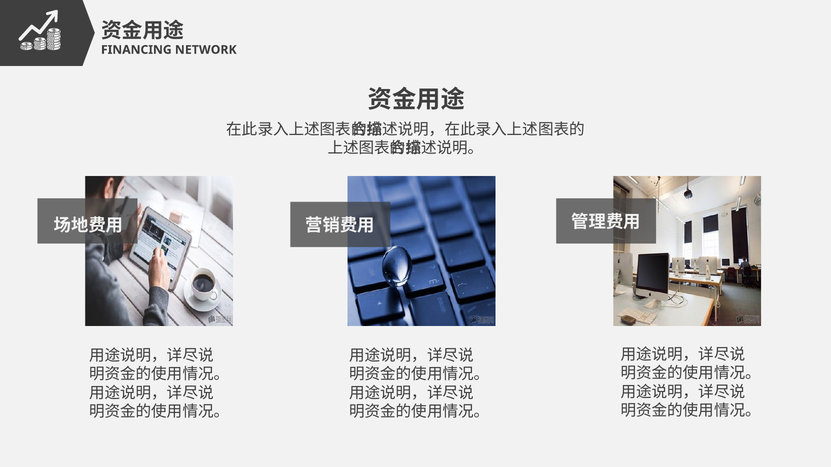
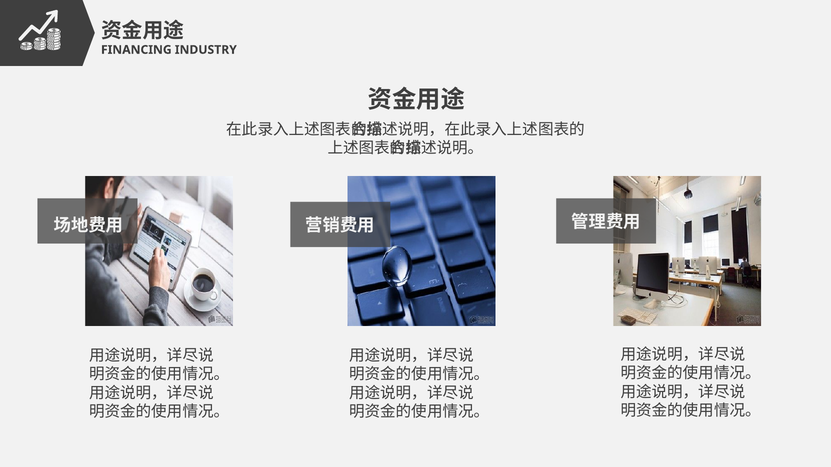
NETWORK: NETWORK -> INDUSTRY
